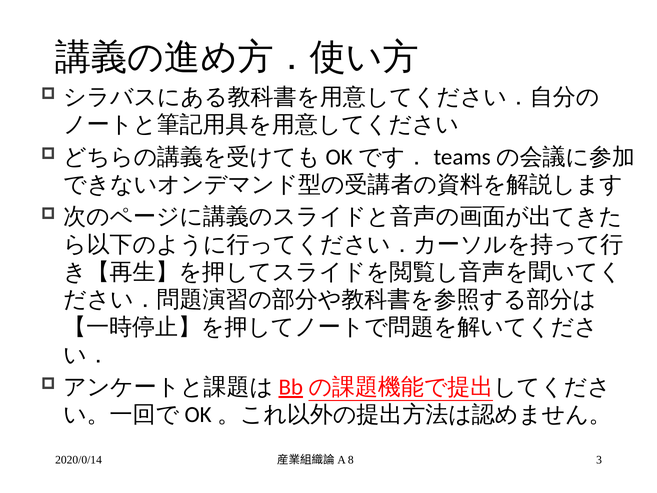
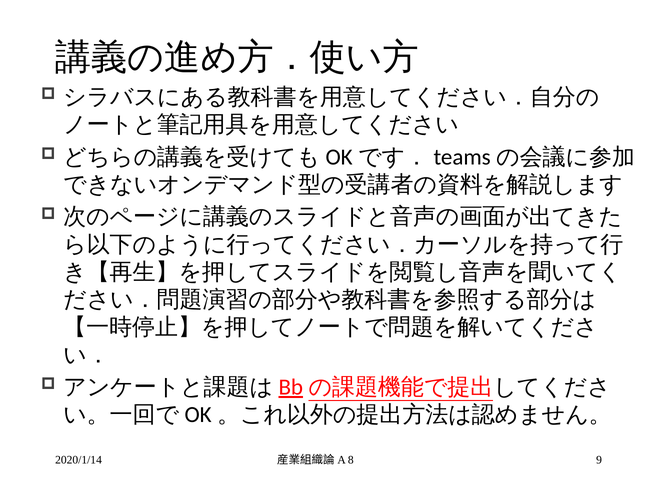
2020/0/14: 2020/0/14 -> 2020/1/14
3: 3 -> 9
